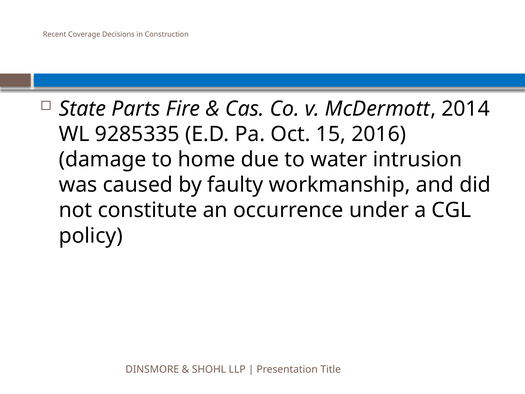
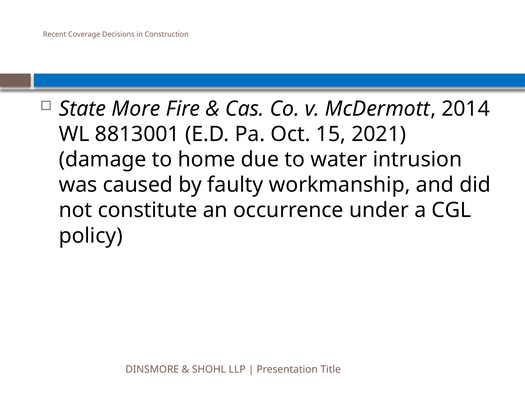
Parts: Parts -> More
9285335: 9285335 -> 8813001
2016: 2016 -> 2021
